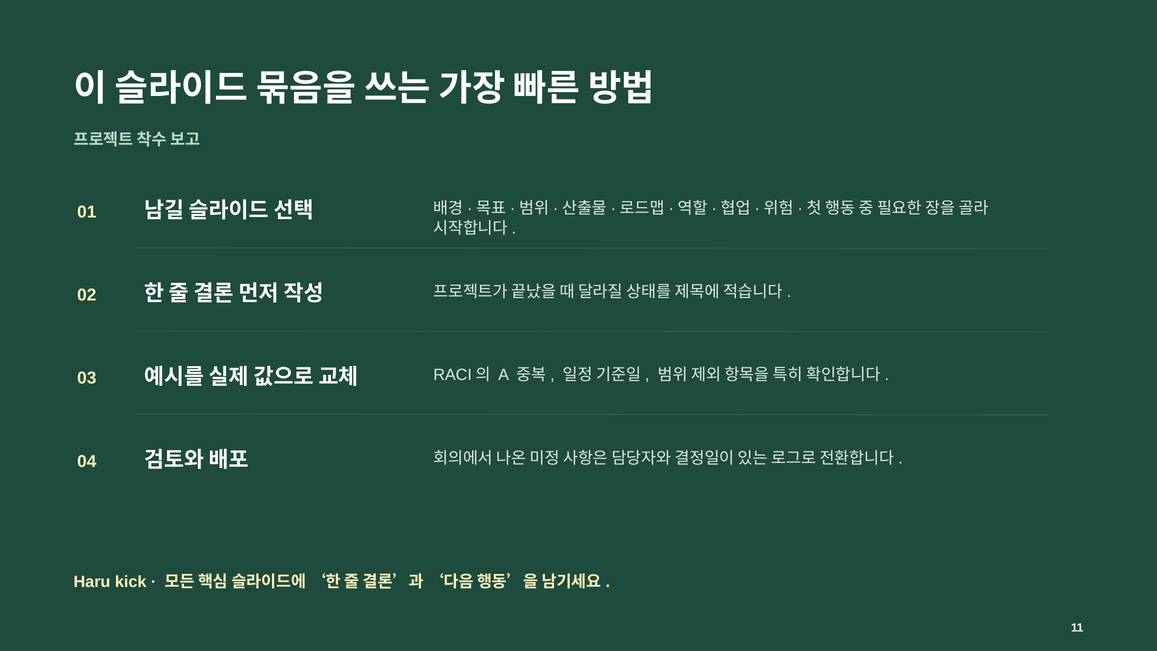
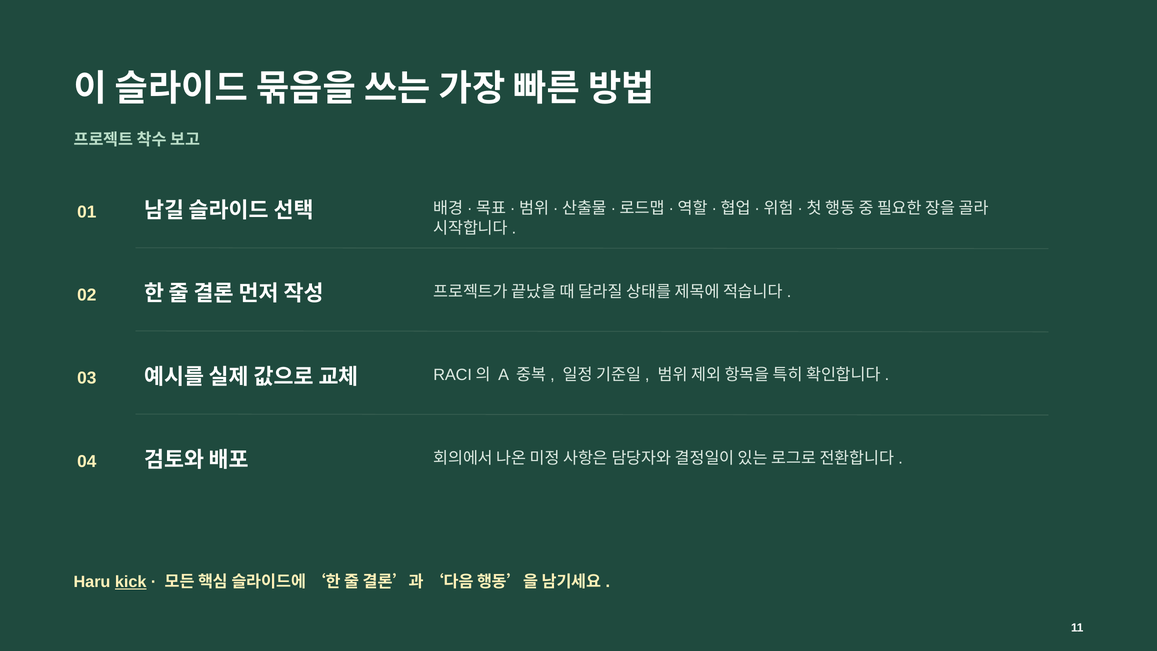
kick underline: none -> present
